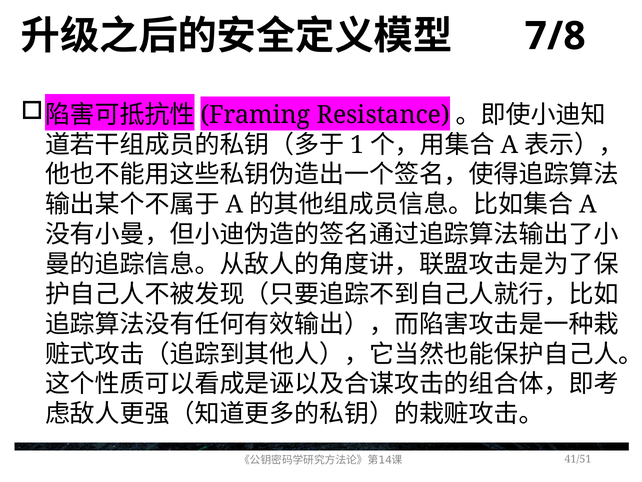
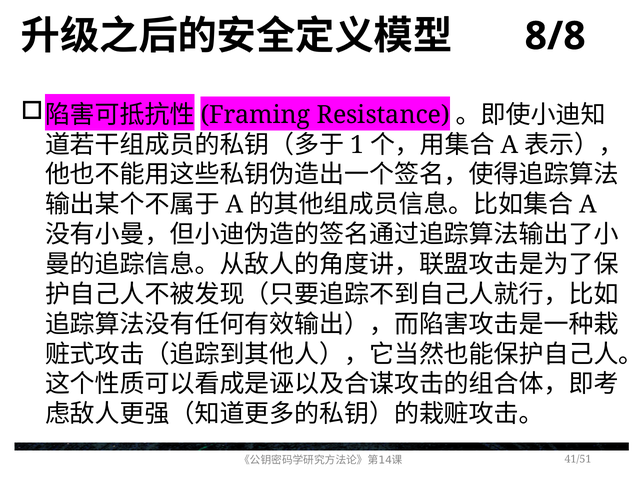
7/8: 7/8 -> 8/8
